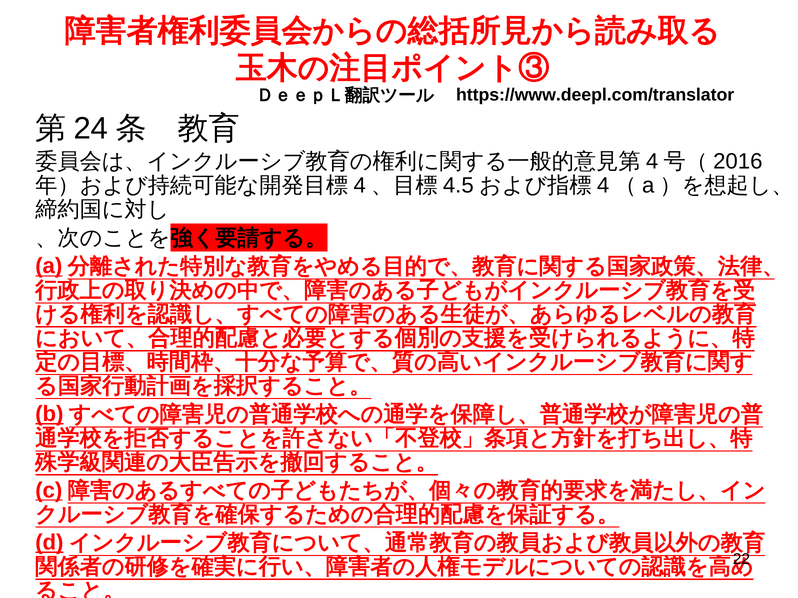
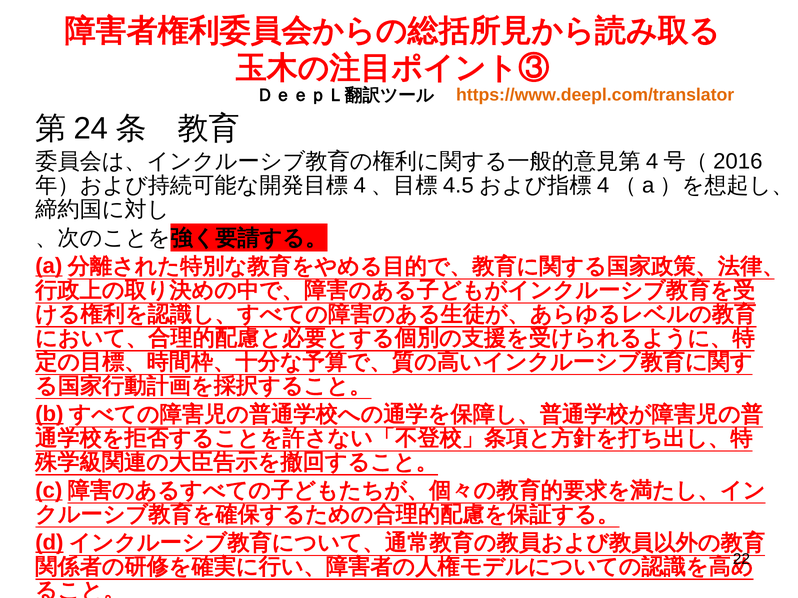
https://www.deepl.com/translator colour: black -> orange
